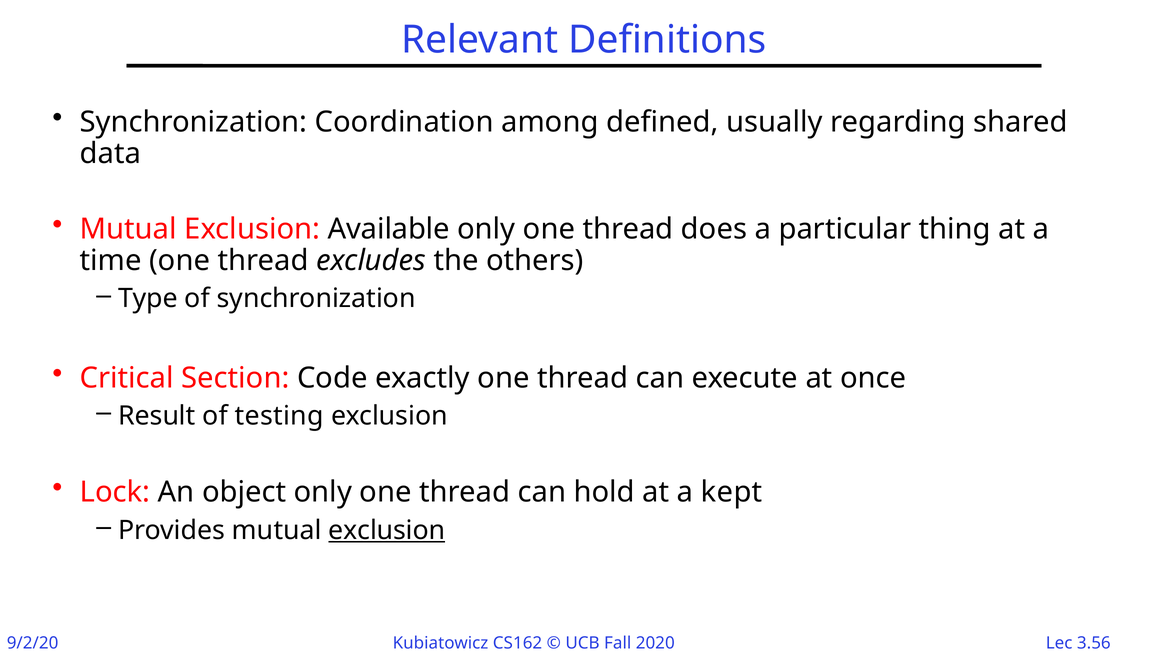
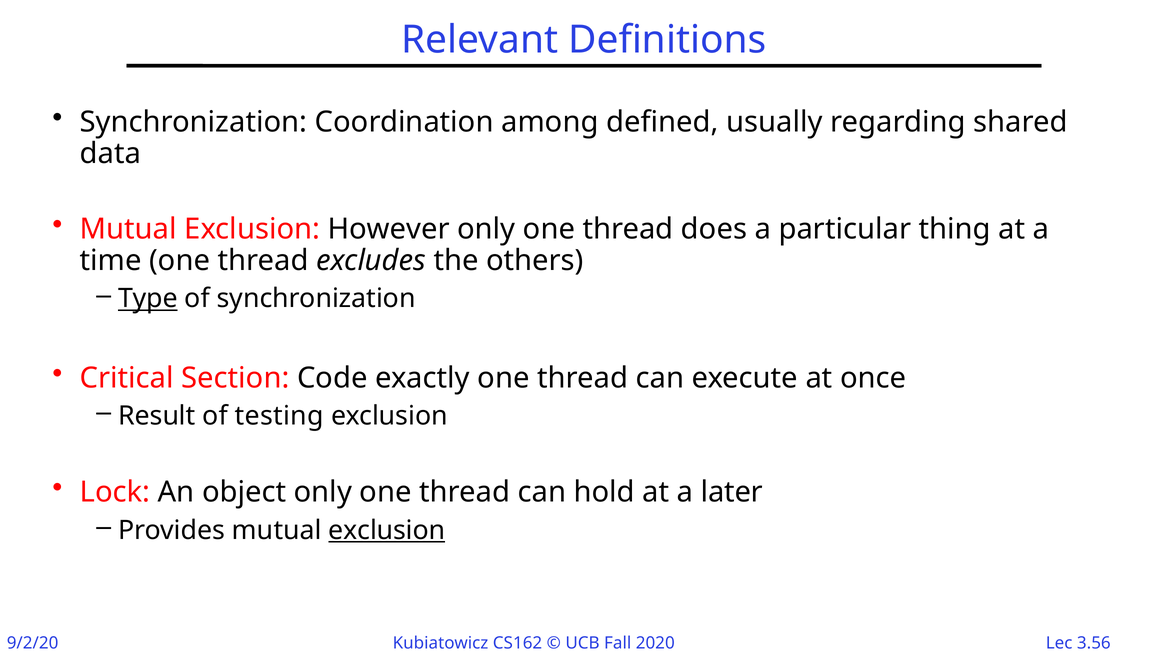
Available: Available -> However
Type underline: none -> present
kept: kept -> later
